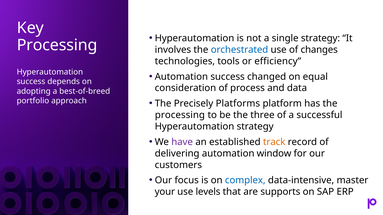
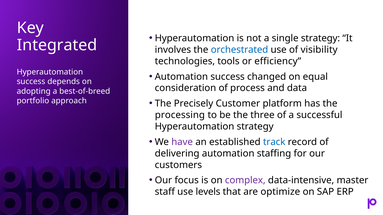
Processing at (57, 45): Processing -> Integrated
changes: changes -> visibility
Platforms: Platforms -> Customer
track colour: orange -> blue
window: window -> staffing
complex colour: blue -> purple
your: your -> staff
supports: supports -> optimize
